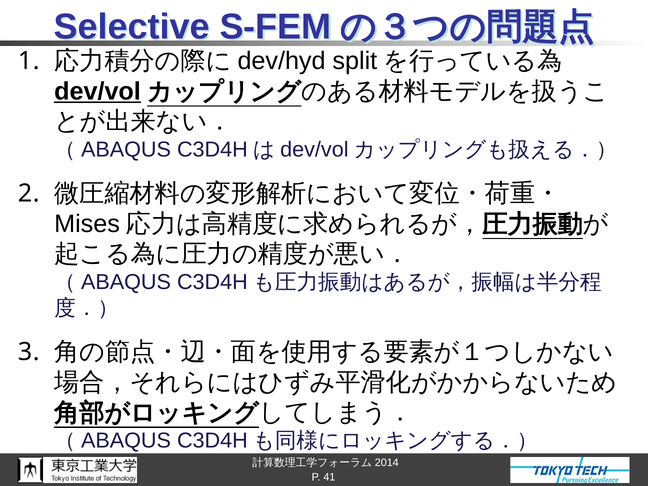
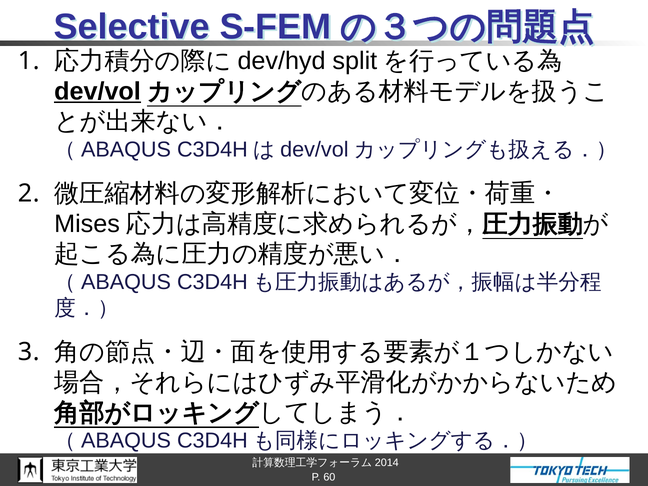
41: 41 -> 60
